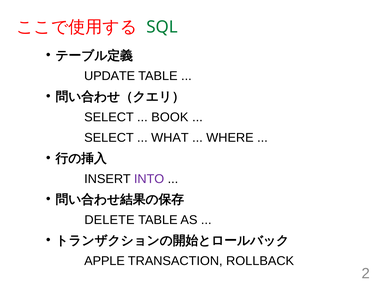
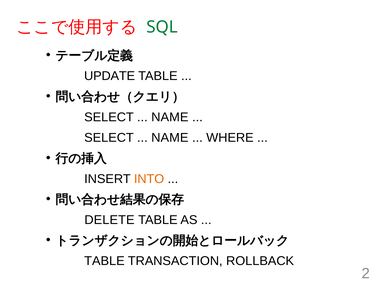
BOOK at (170, 117): BOOK -> NAME
WHAT at (170, 138): WHAT -> NAME
INTO colour: purple -> orange
APPLE at (105, 261): APPLE -> TABLE
